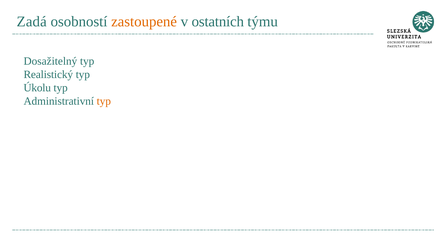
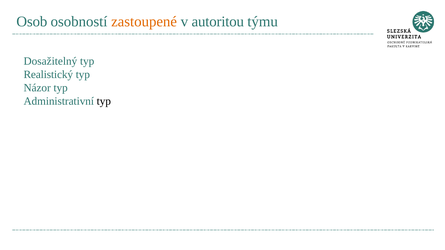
Zadá: Zadá -> Osob
ostatních: ostatních -> autoritou
Úkolu: Úkolu -> Názor
typ at (104, 101) colour: orange -> black
